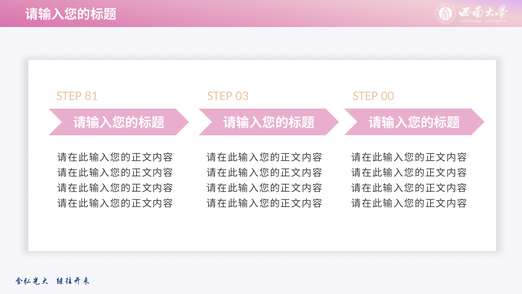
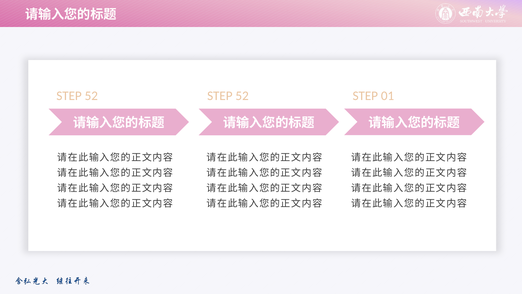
81 at (91, 96): 81 -> 52
03 at (242, 96): 03 -> 52
STEP 00: 00 -> 01
